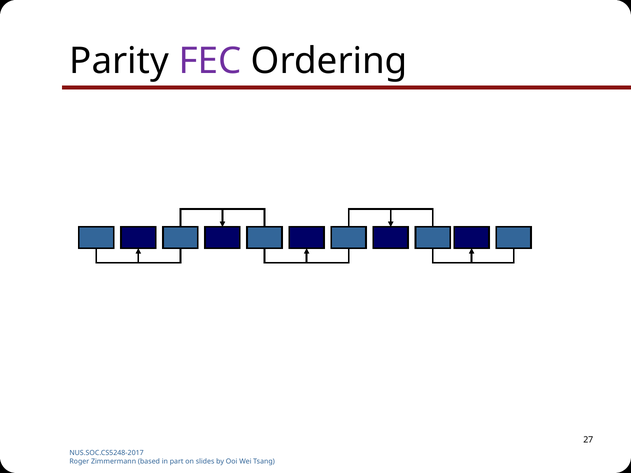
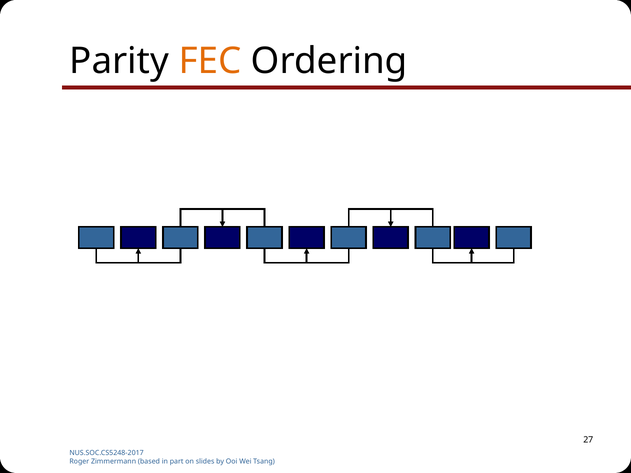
FEC colour: purple -> orange
